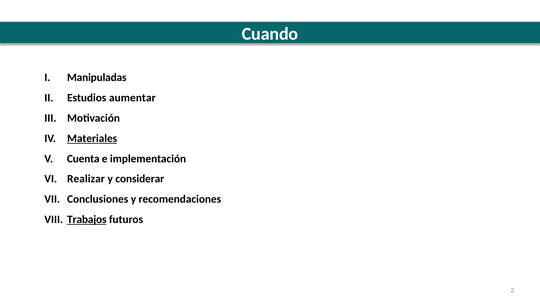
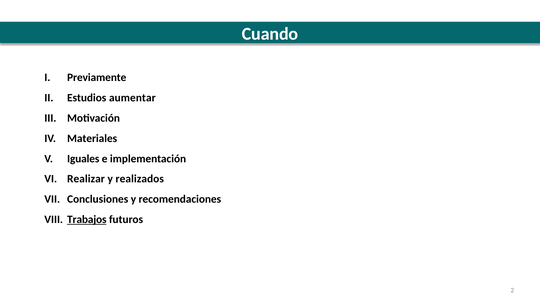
Manipuladas: Manipuladas -> Previamente
Materiales underline: present -> none
Cuenta: Cuenta -> Iguales
considerar: considerar -> realizados
